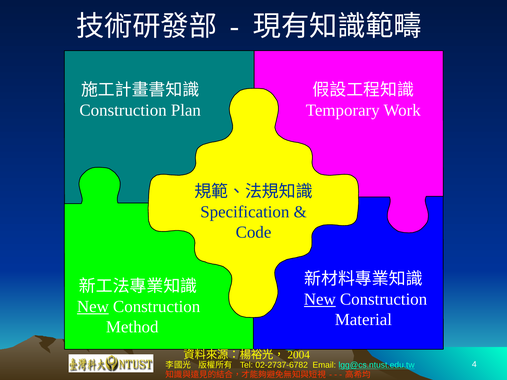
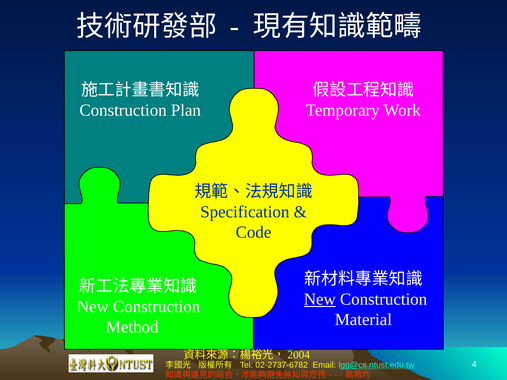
New at (93, 307) underline: present -> none
